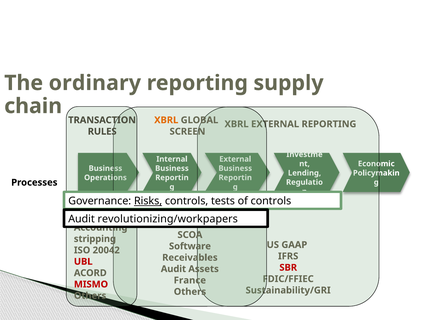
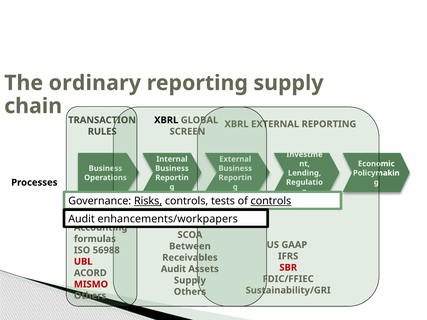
XBRL at (166, 120) colour: orange -> black
controls at (271, 201) underline: none -> present
revolutionizing/workpapers: revolutionizing/workpapers -> enhancements/workpapers
stripping: stripping -> formulas
Software: Software -> Between
20042: 20042 -> 56988
France at (190, 281): France -> Supply
